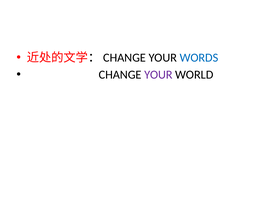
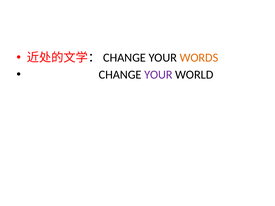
WORDS colour: blue -> orange
